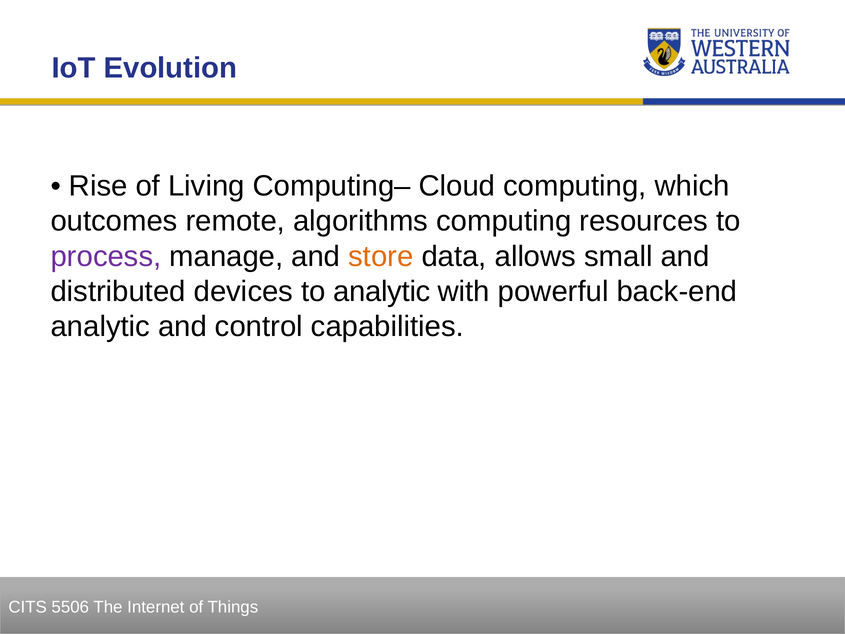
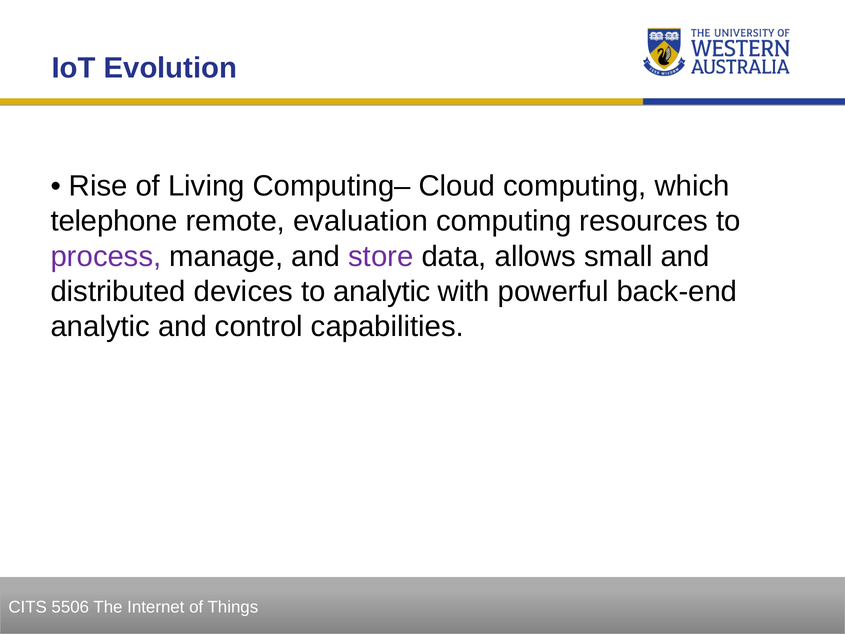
outcomes: outcomes -> telephone
algorithms: algorithms -> evaluation
store colour: orange -> purple
